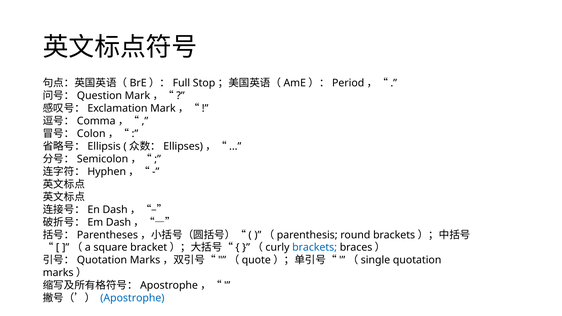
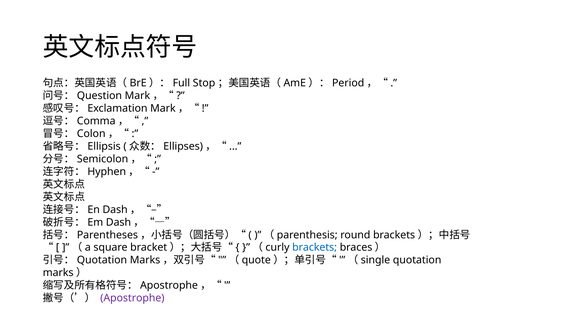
Apostrophe colour: blue -> purple
